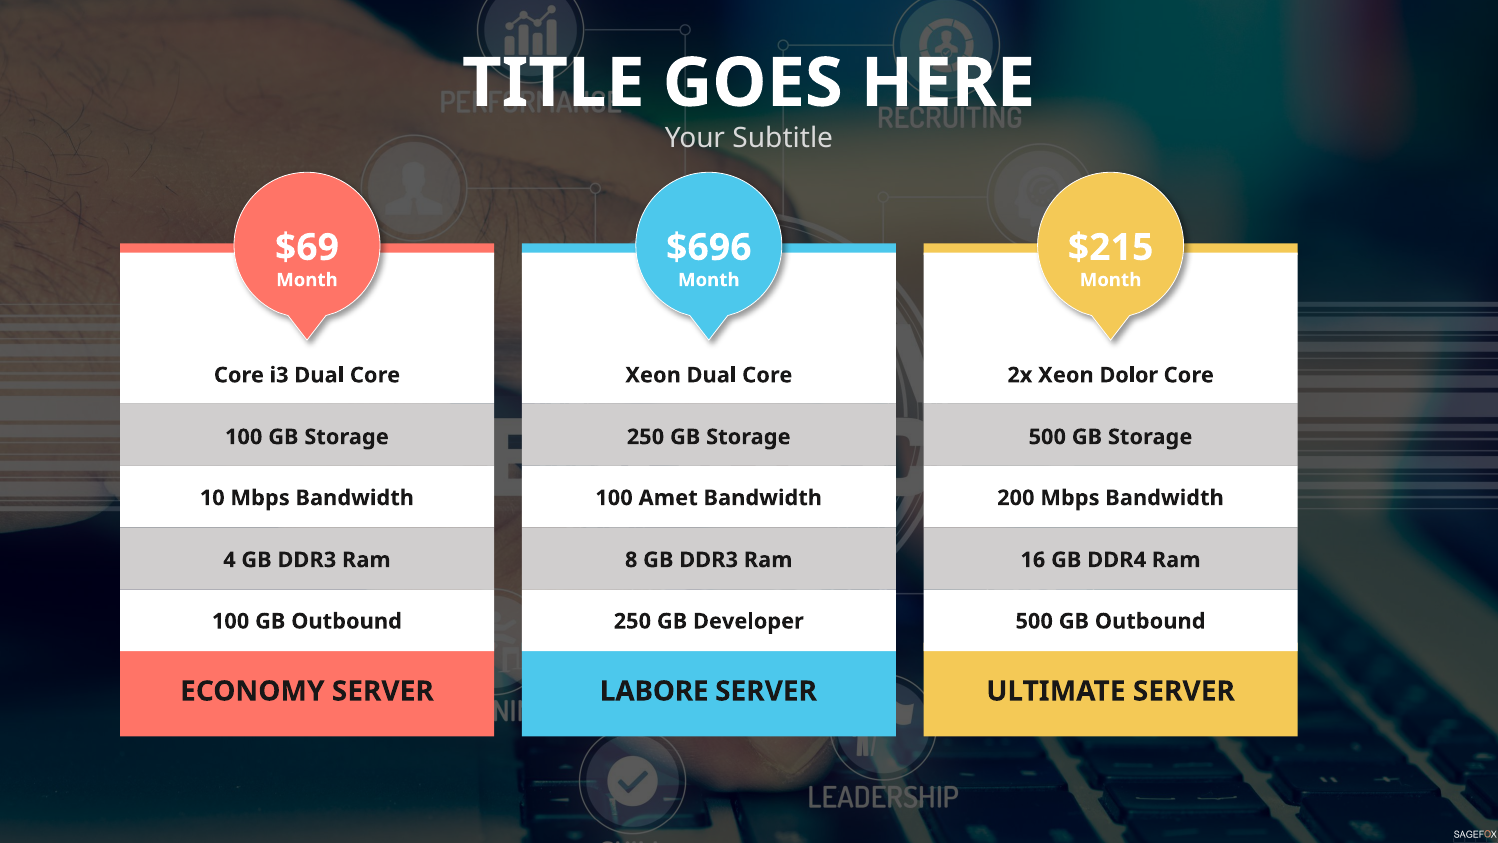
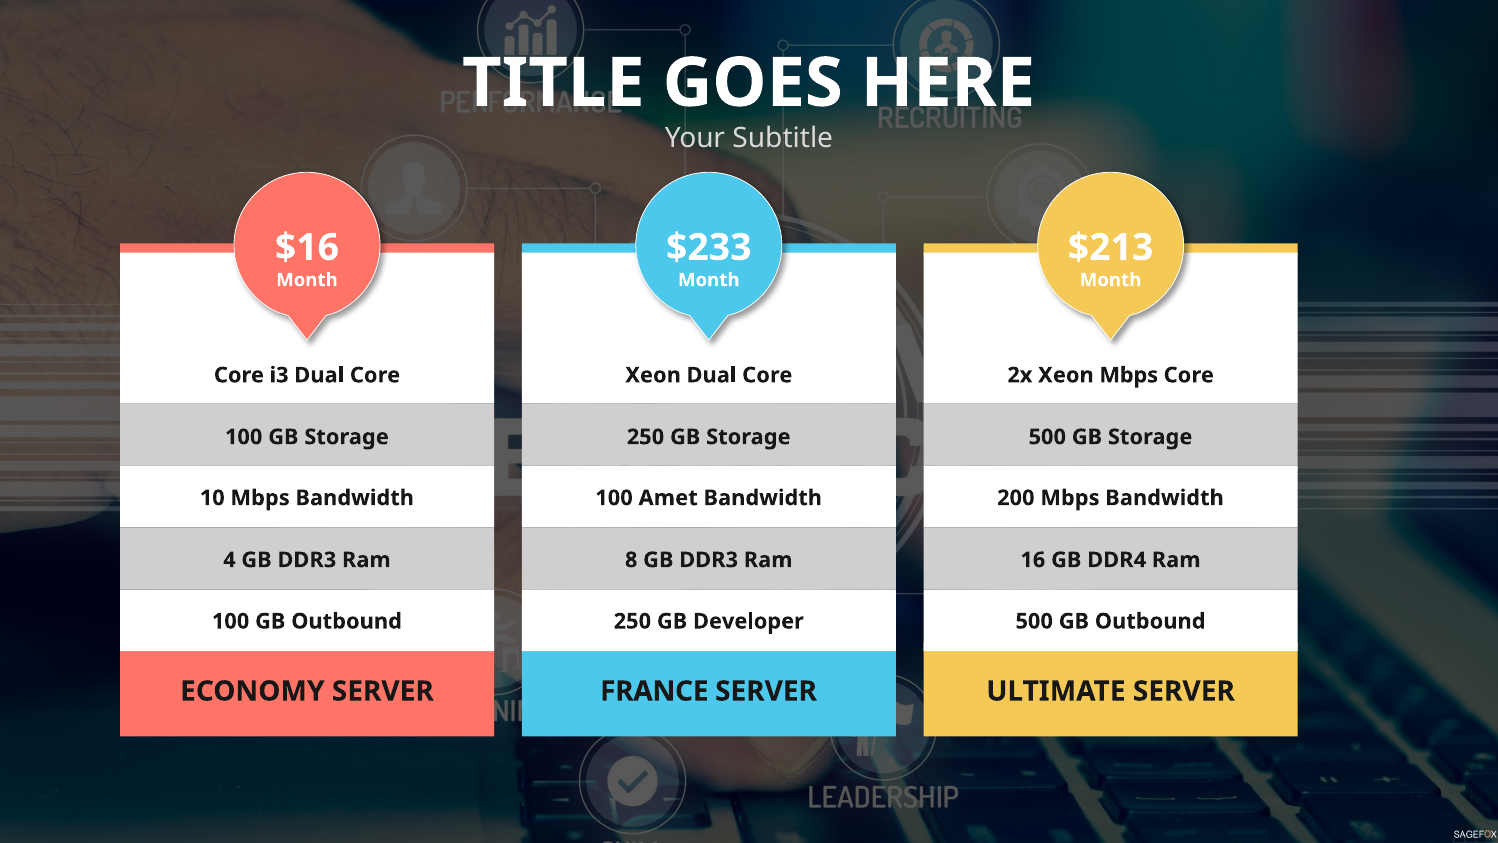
$69: $69 -> $16
$696: $696 -> $233
$215: $215 -> $213
Xeon Dolor: Dolor -> Mbps
LABORE: LABORE -> FRANCE
